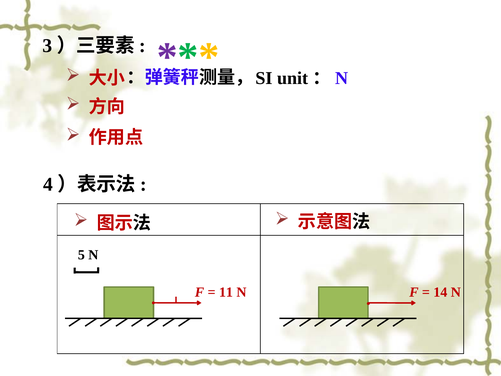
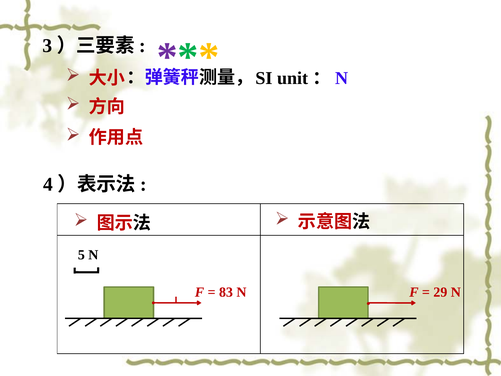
11: 11 -> 83
14: 14 -> 29
